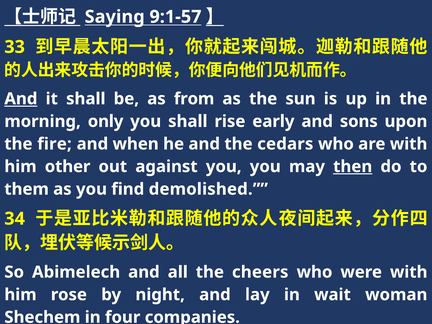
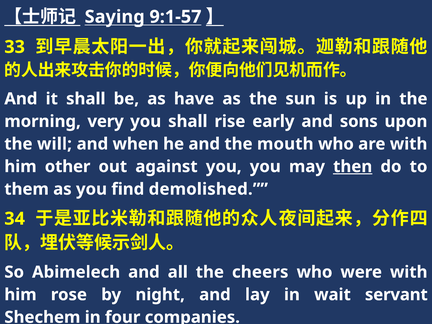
And at (21, 99) underline: present -> none
from: from -> have
only: only -> very
fire: fire -> will
cedars: cedars -> mouth
woman: woman -> servant
